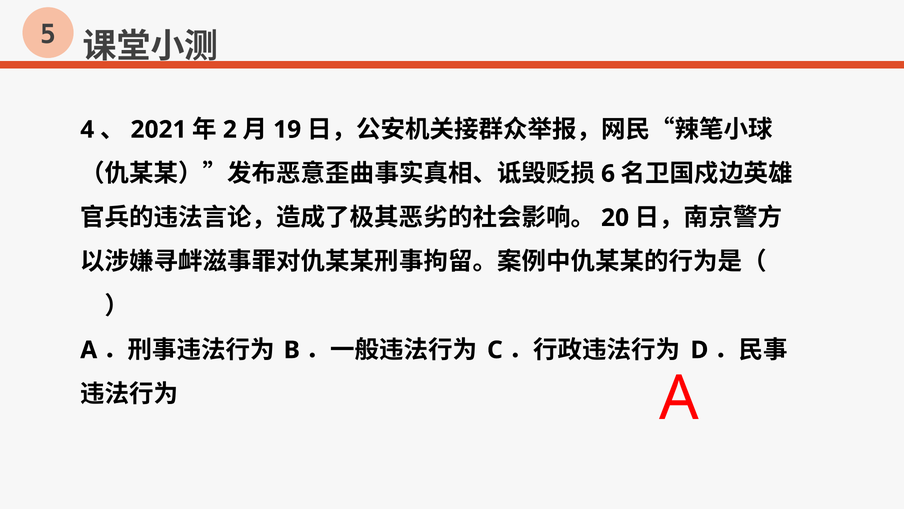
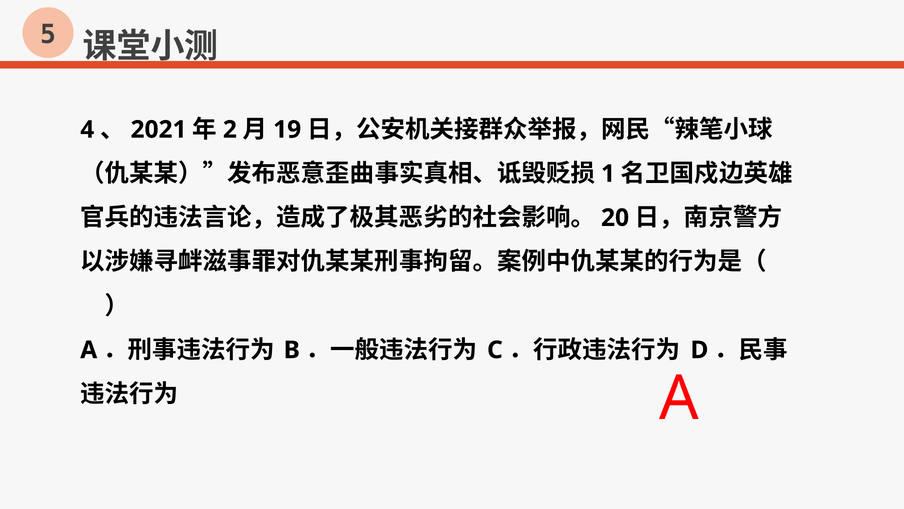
6: 6 -> 1
